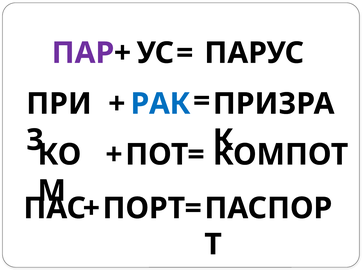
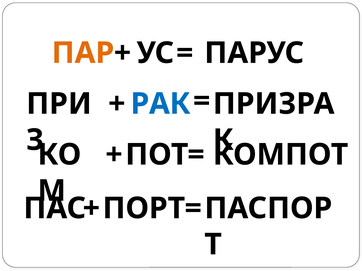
ПАР colour: purple -> orange
